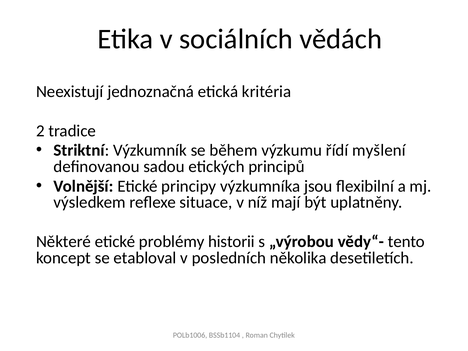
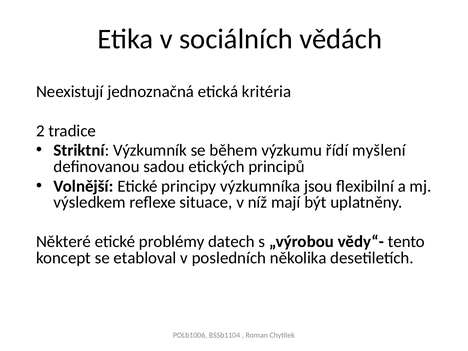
historii: historii -> datech
